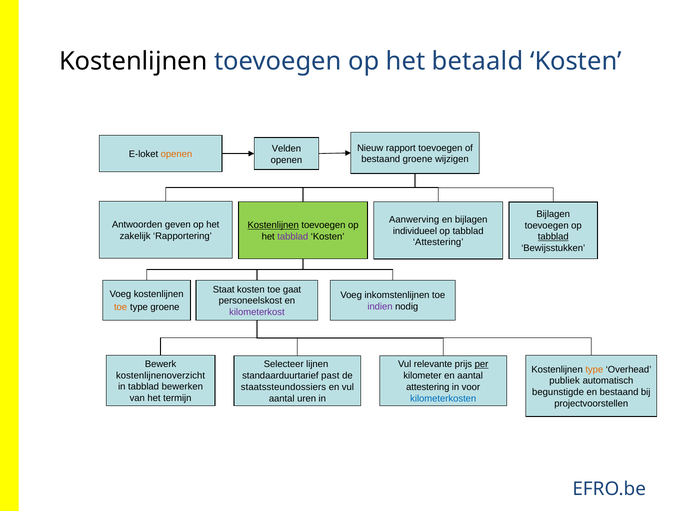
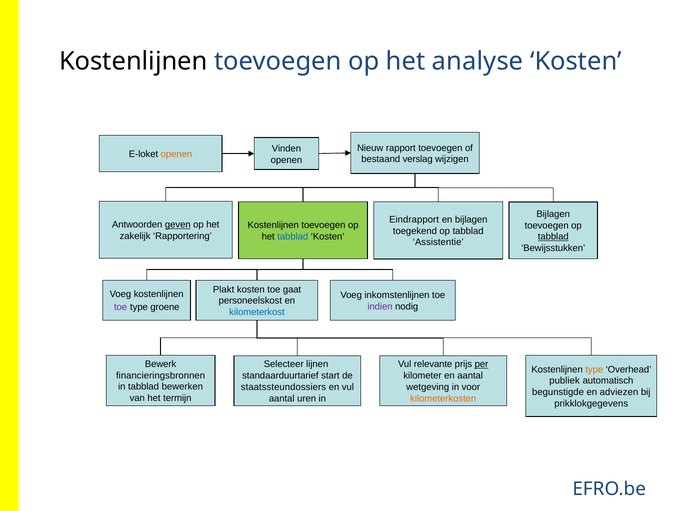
betaald: betaald -> analyse
Velden: Velden -> Vinden
bestaand groene: groene -> verslag
Aanwerving: Aanwerving -> Eindrapport
geven underline: none -> present
Kostenlijnen at (273, 225) underline: present -> none
individueel: individueel -> toegekend
tabblad at (293, 237) colour: purple -> blue
Attestering at (438, 242): Attestering -> Assistentie
Staat: Staat -> Plakt
toe at (121, 307) colour: orange -> purple
kilometerkost colour: purple -> blue
kostenlijnenoverzicht: kostenlijnenoverzicht -> financieringsbronnen
past: past -> start
attestering at (428, 387): attestering -> wetgeving
en bestaand: bestaand -> adviezen
kilometerkosten colour: blue -> orange
projectvoorstellen: projectvoorstellen -> prikklokgegevens
